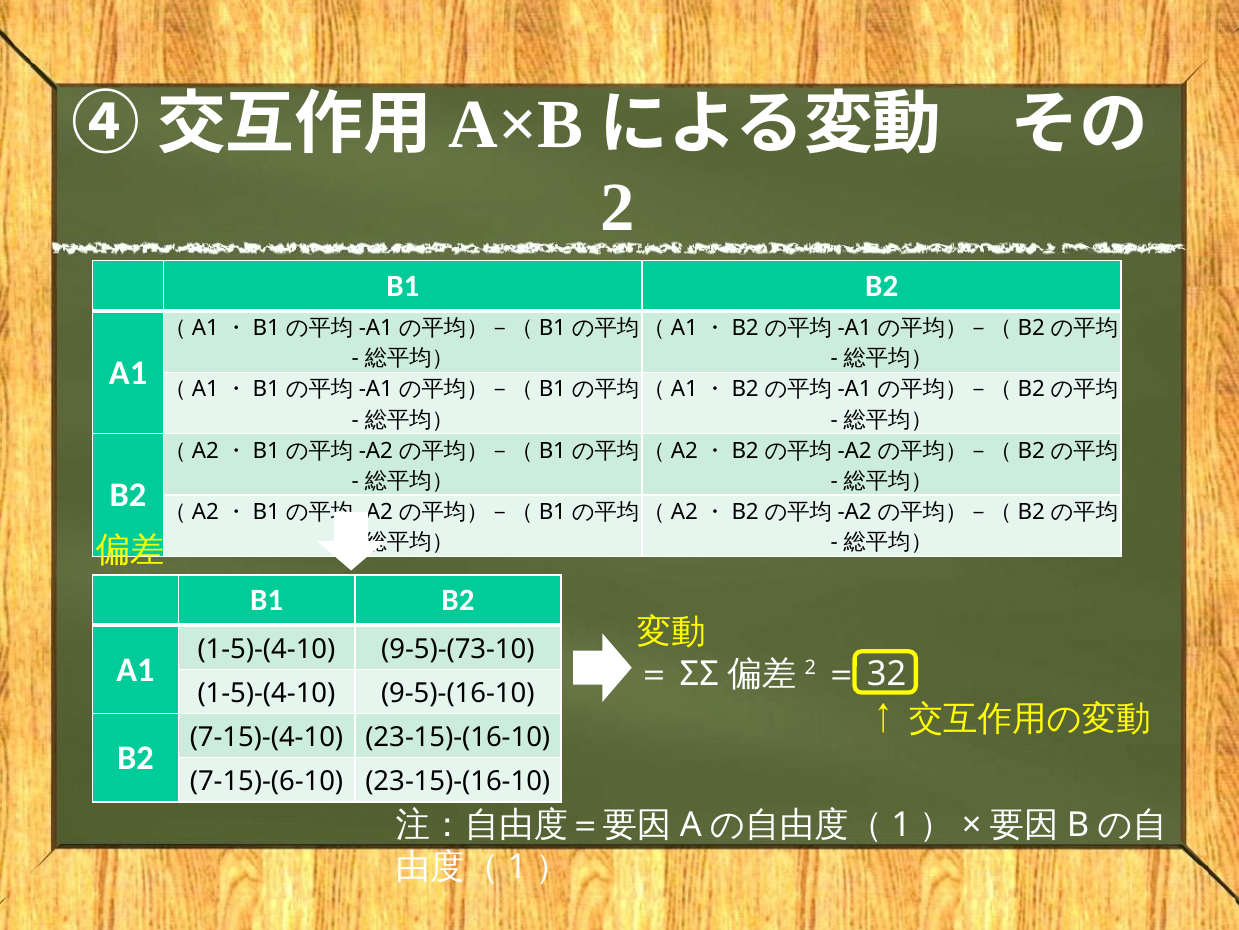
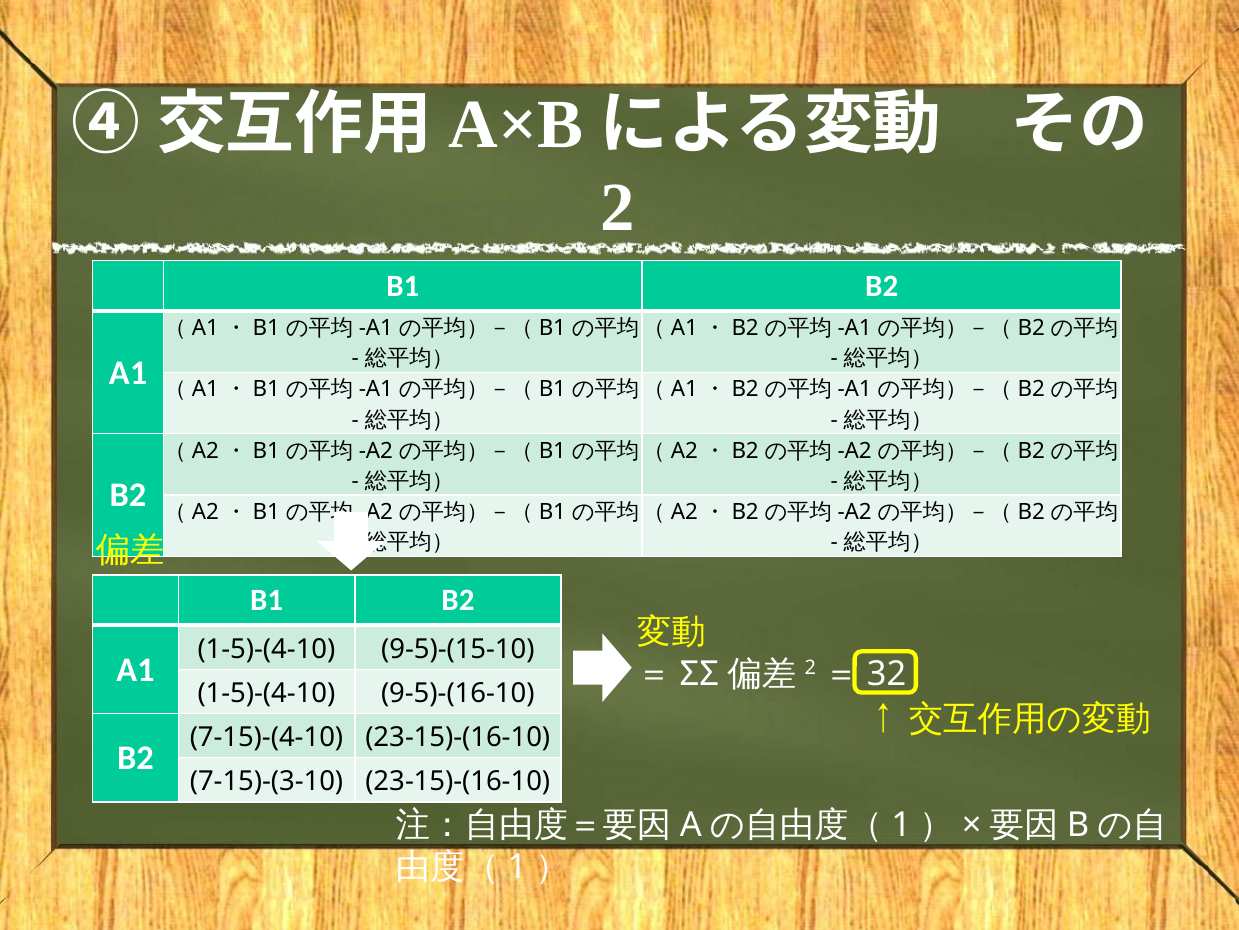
9-5)-(73-10: 9-5)-(73-10 -> 9-5)-(15-10
7-15)-(6-10: 7-15)-(6-10 -> 7-15)-(3-10
